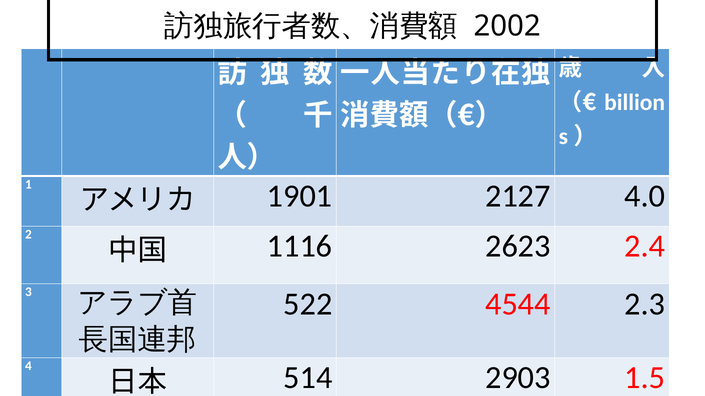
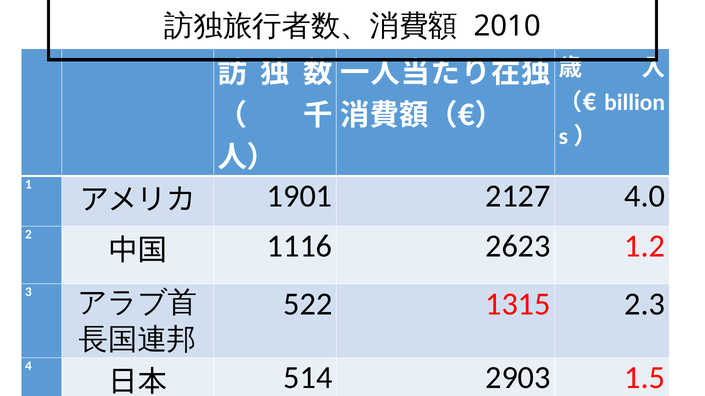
2002: 2002 -> 2010
2.4: 2.4 -> 1.2
4544: 4544 -> 1315
